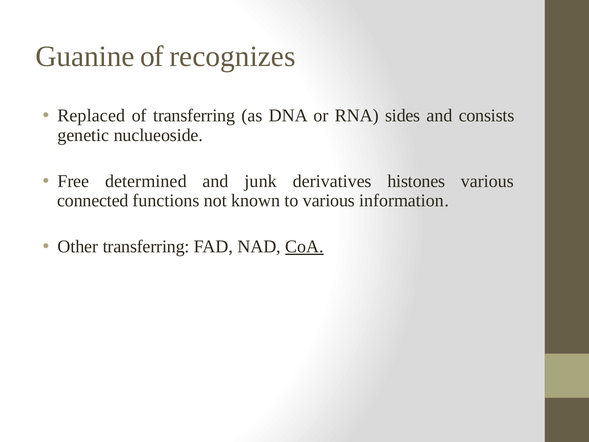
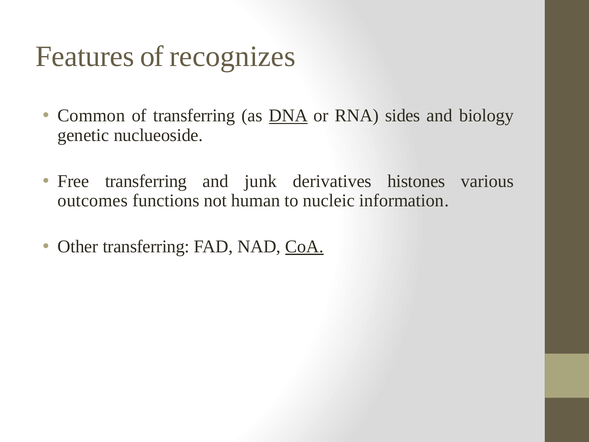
Guanine: Guanine -> Features
Replaced: Replaced -> Common
DNA underline: none -> present
consists: consists -> biology
Free determined: determined -> transferring
connected: connected -> outcomes
known: known -> human
to various: various -> nucleic
